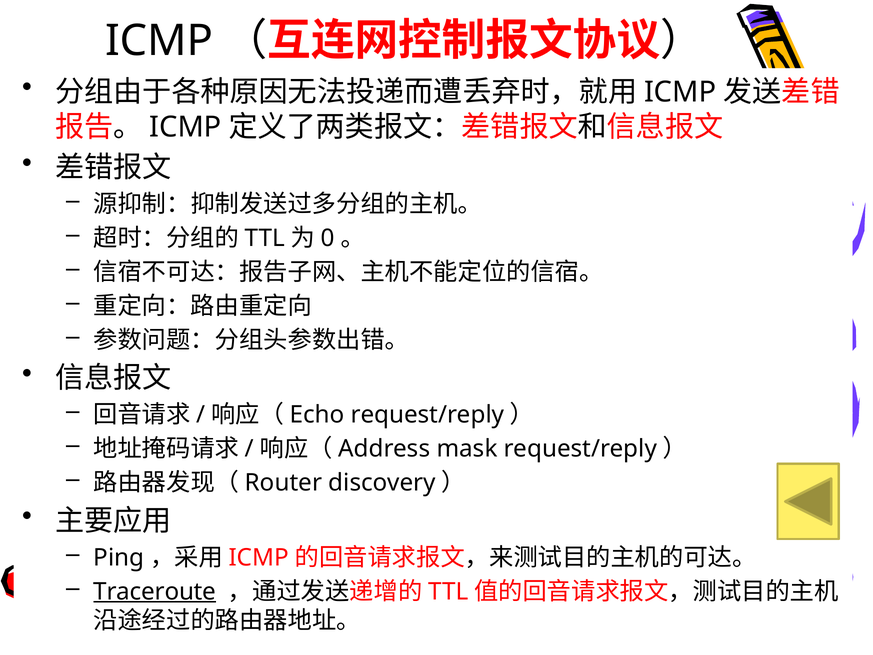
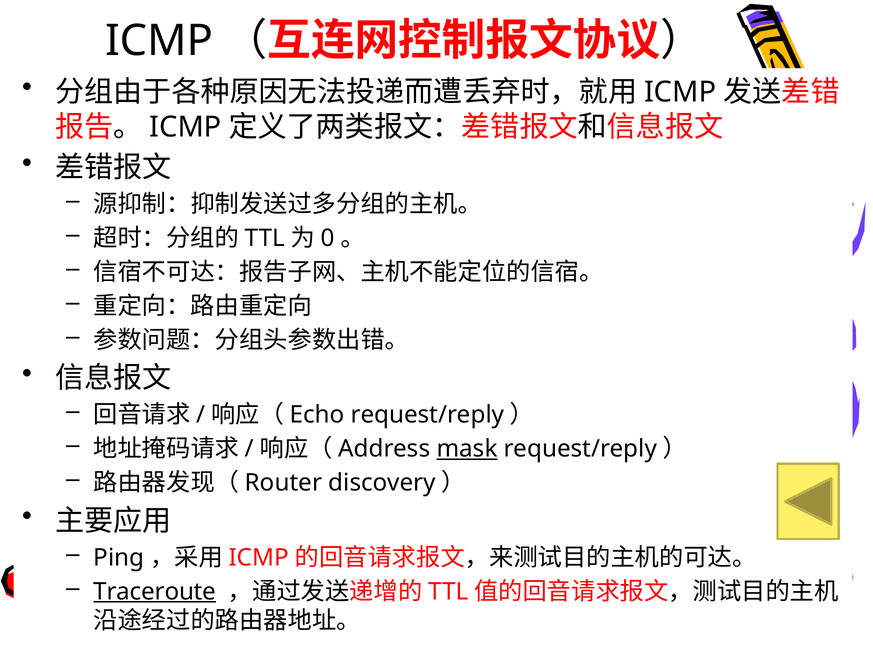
mask underline: none -> present
